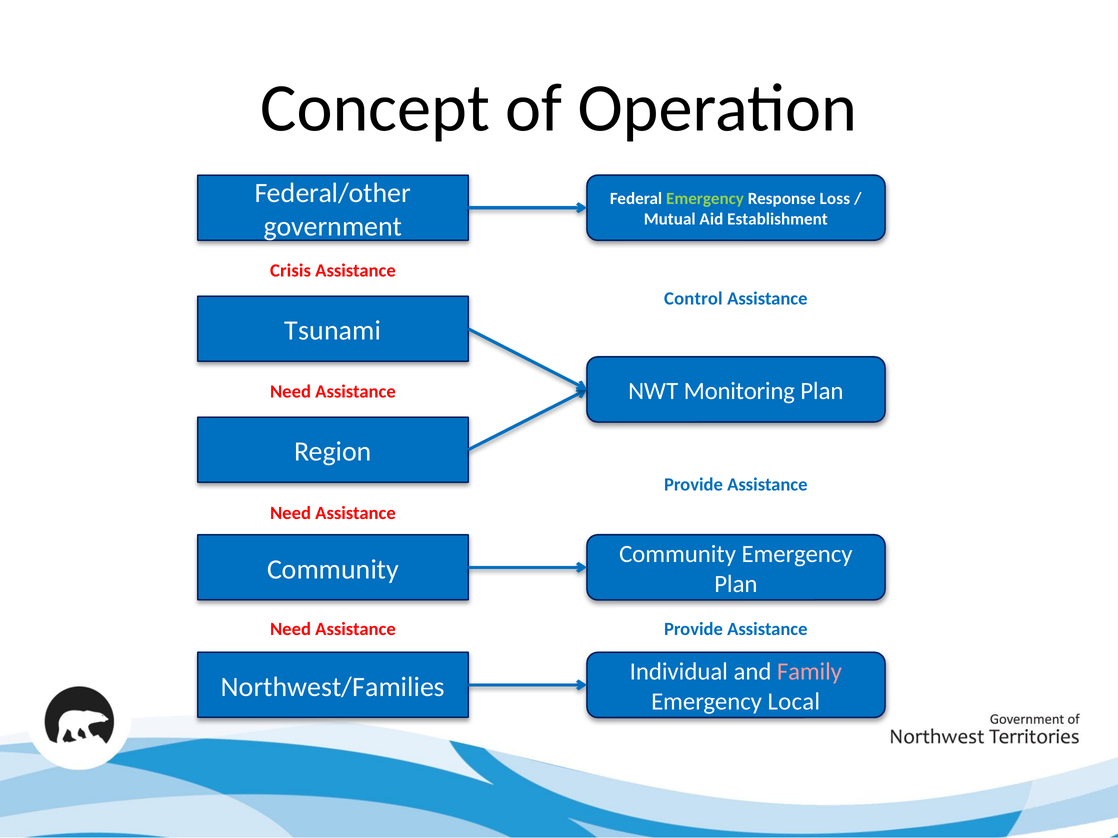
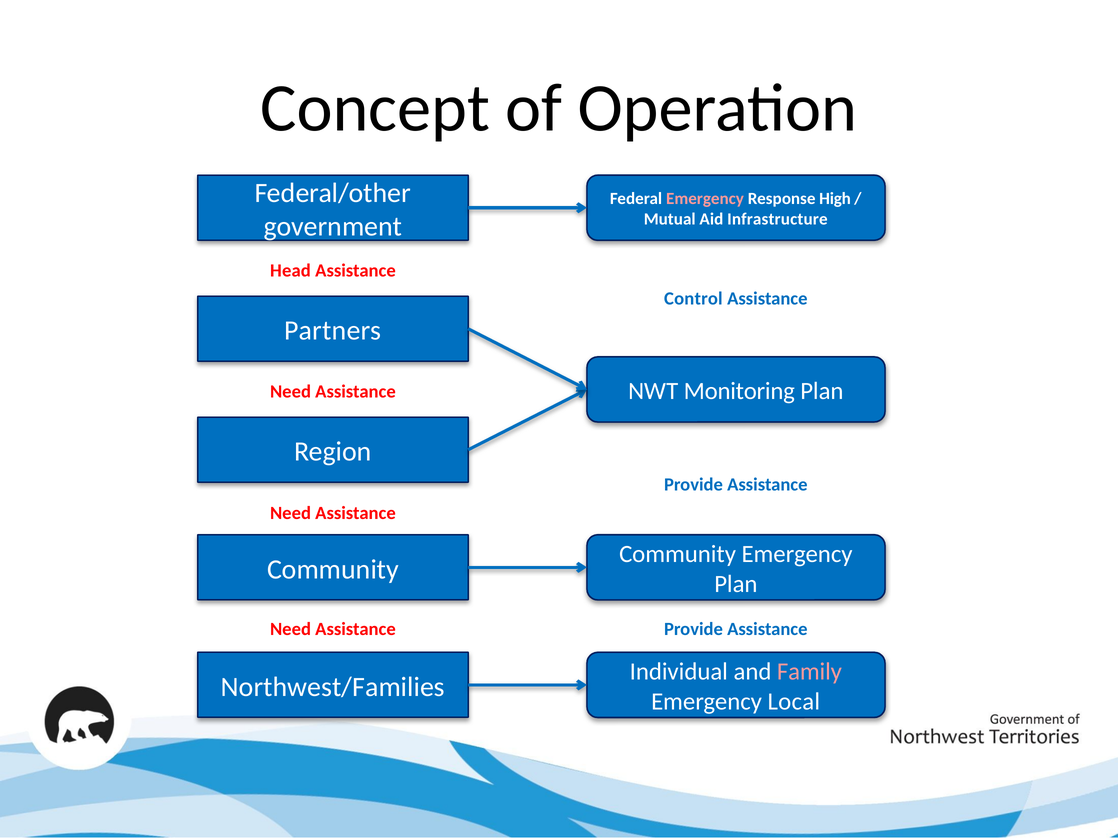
Emergency at (705, 199) colour: light green -> pink
Loss: Loss -> High
Establishment: Establishment -> Infrastructure
Crisis: Crisis -> Head
Tsunami: Tsunami -> Partners
